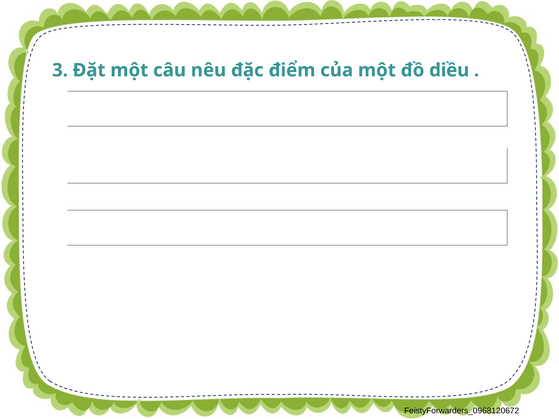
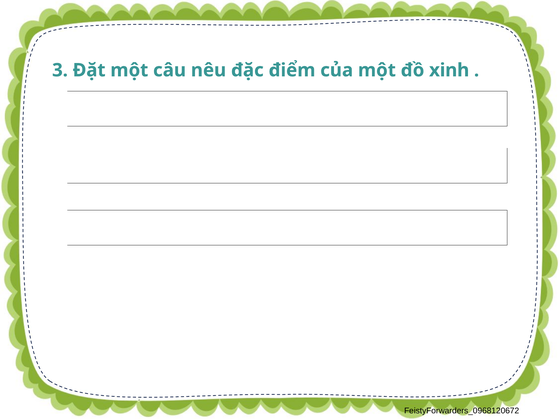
diều: diều -> xinh
